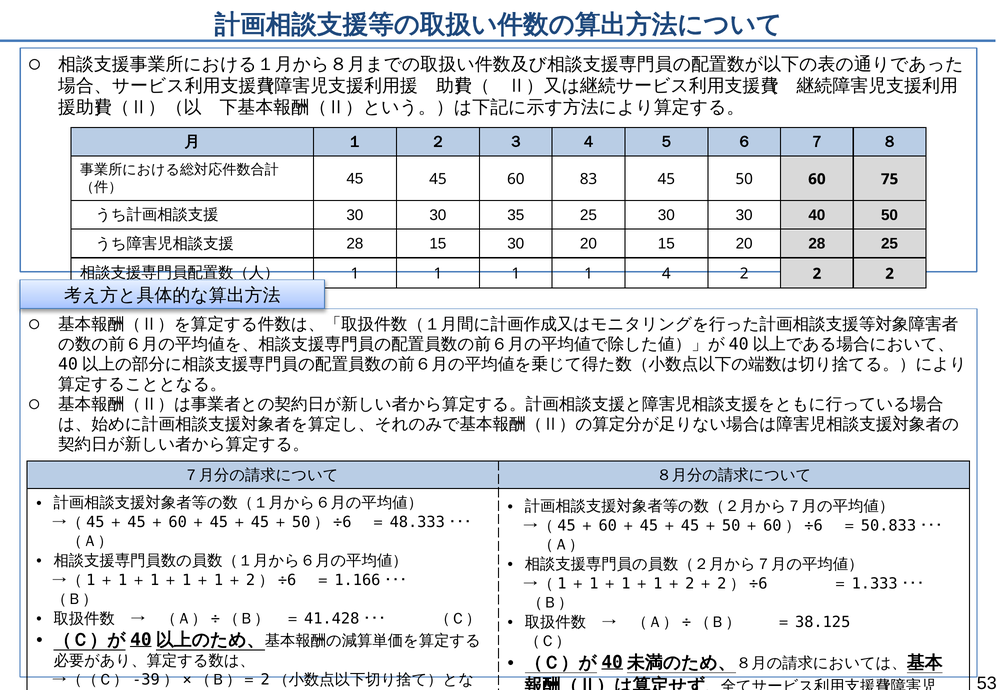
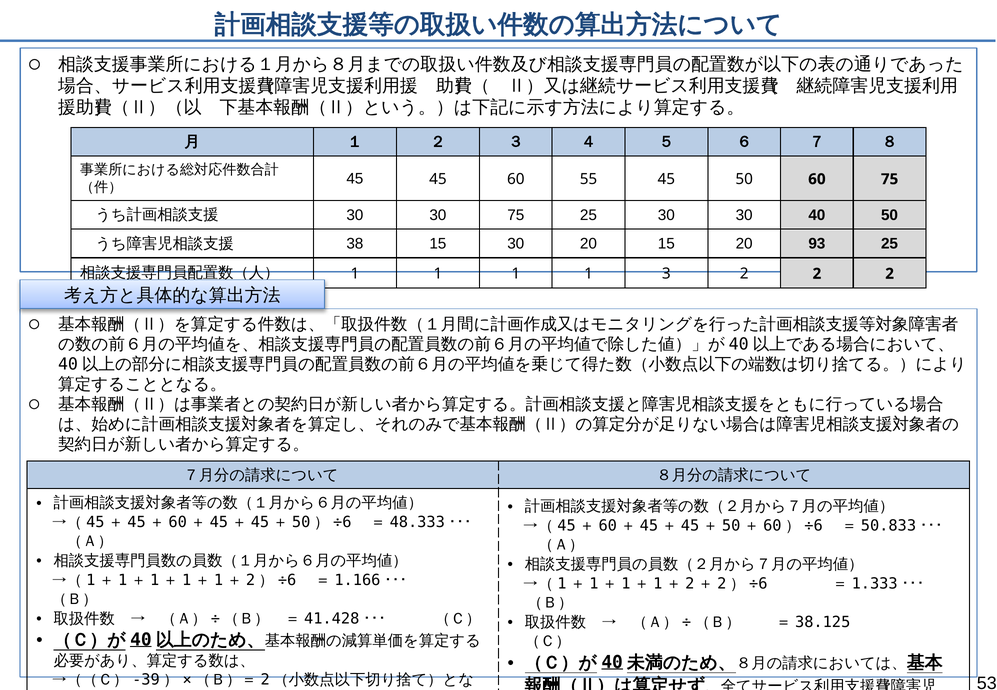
83: 83 -> 55
30 35: 35 -> 75
28 at (355, 244): 28 -> 38
20 28: 28 -> 93
4: 4 -> 3
